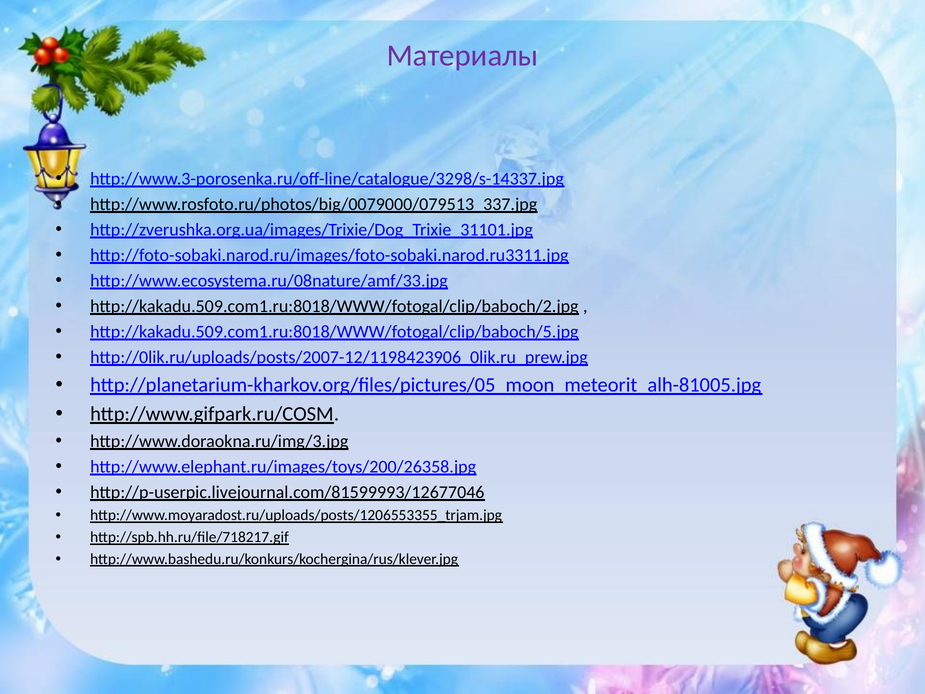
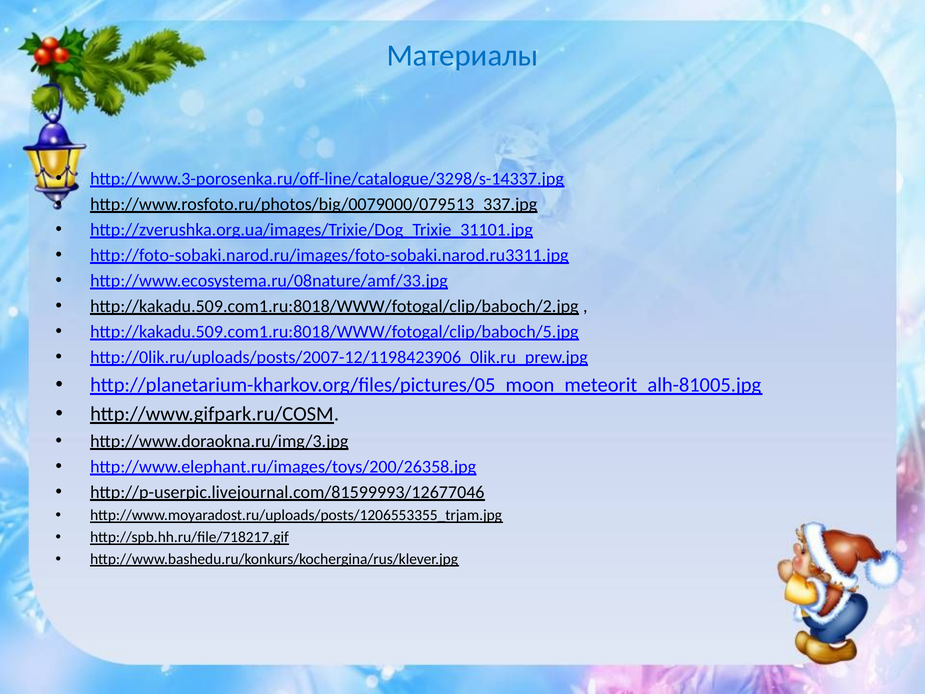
Материалы colour: purple -> blue
